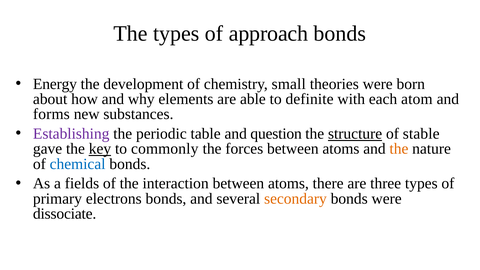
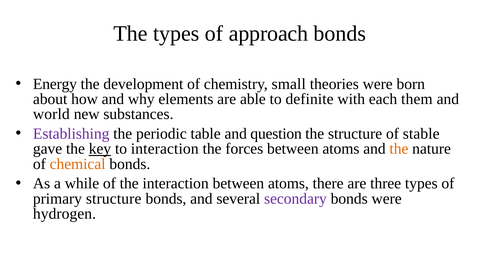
atom: atom -> them
forms: forms -> world
structure at (355, 134) underline: present -> none
to commonly: commonly -> interaction
chemical colour: blue -> orange
fields: fields -> while
primary electrons: electrons -> structure
secondary colour: orange -> purple
dissociate: dissociate -> hydrogen
